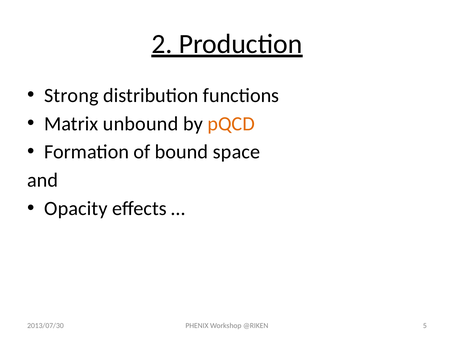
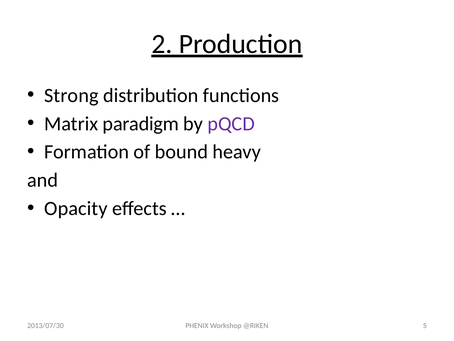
unbound: unbound -> paradigm
pQCD colour: orange -> purple
space: space -> heavy
